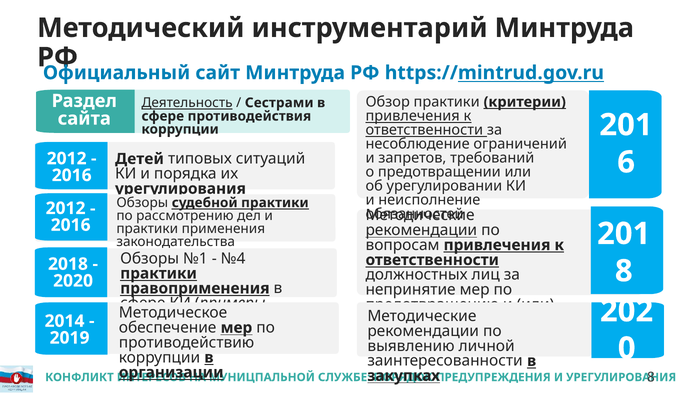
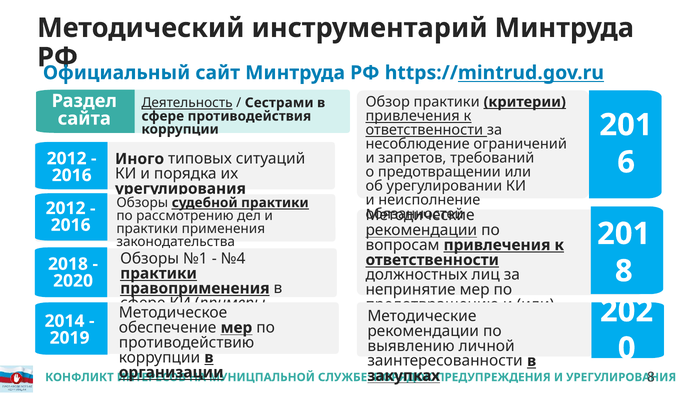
Детей: Детей -> Иного
